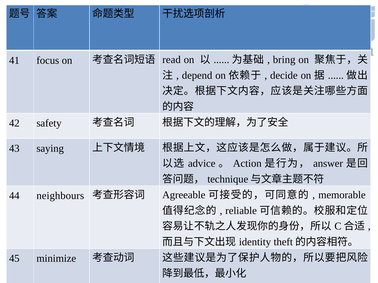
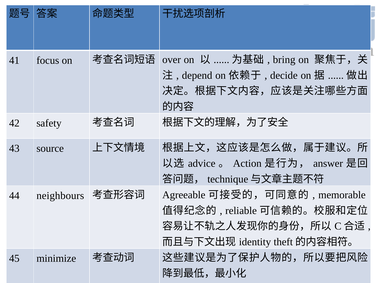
read: read -> over
saying: saying -> source
